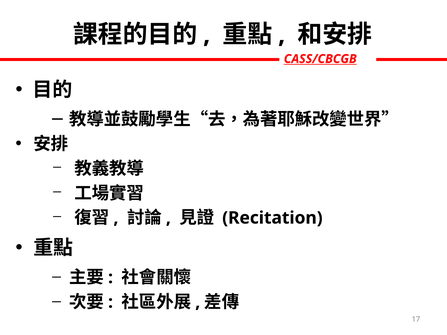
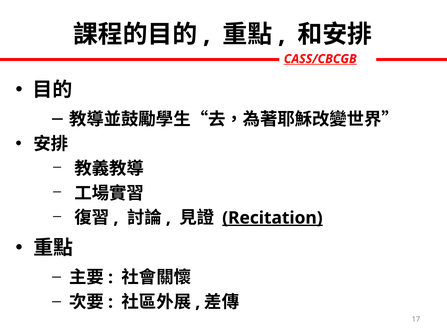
Recitation underline: none -> present
